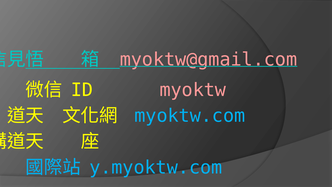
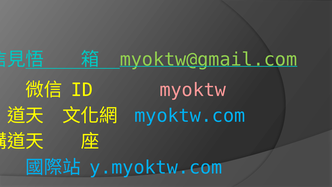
myoktw@gmail.com colour: pink -> light green
